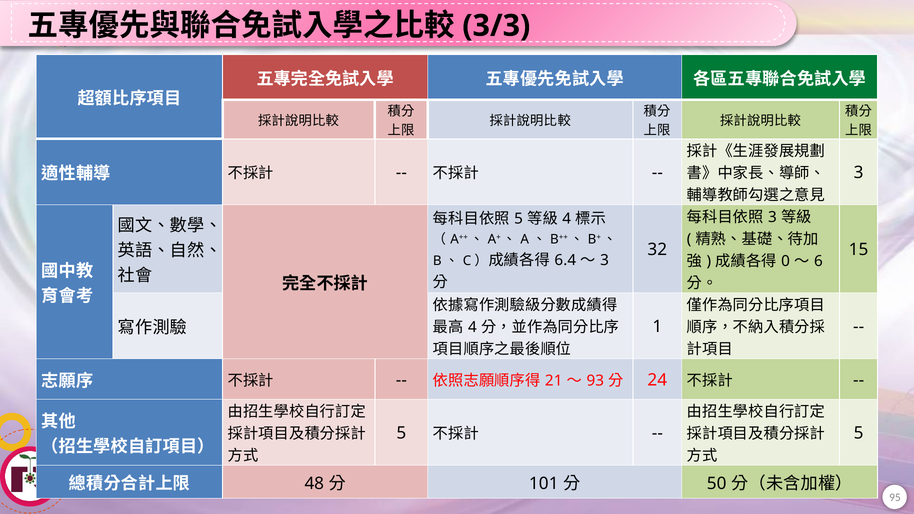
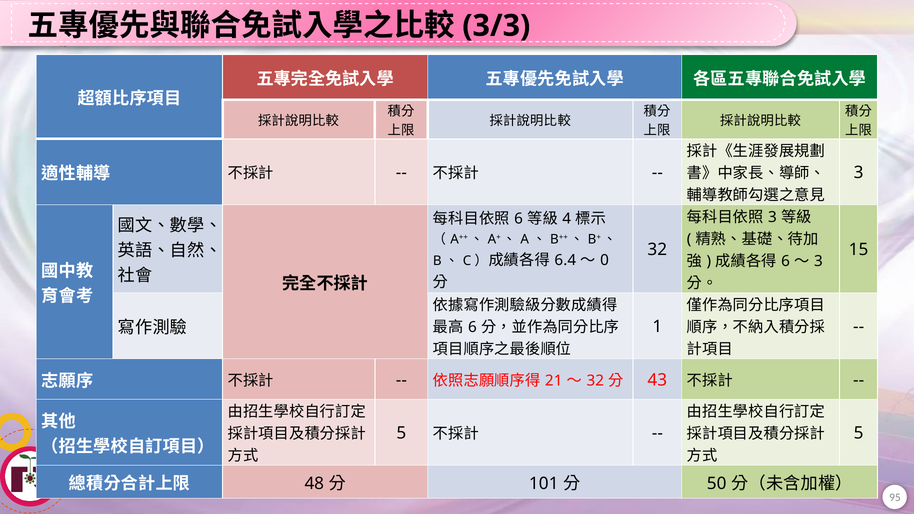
5 at (519, 219): 5 -> 6
0 at (786, 261): 0 -> 6
6 at (818, 261): 6 -> 3
3 at (605, 260): 3 -> 0
4 at (472, 327): 4 -> 6
93 at (595, 381): 93 -> 32
24: 24 -> 43
